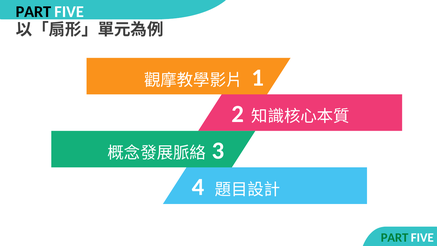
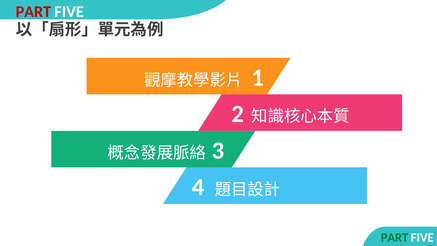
PART at (33, 12) colour: black -> red
